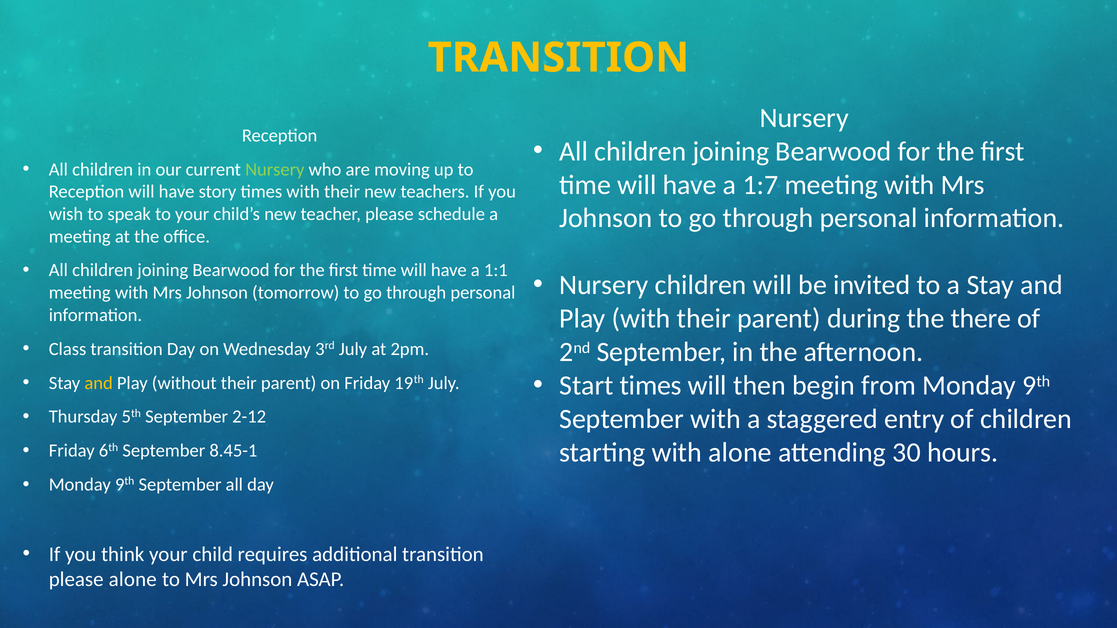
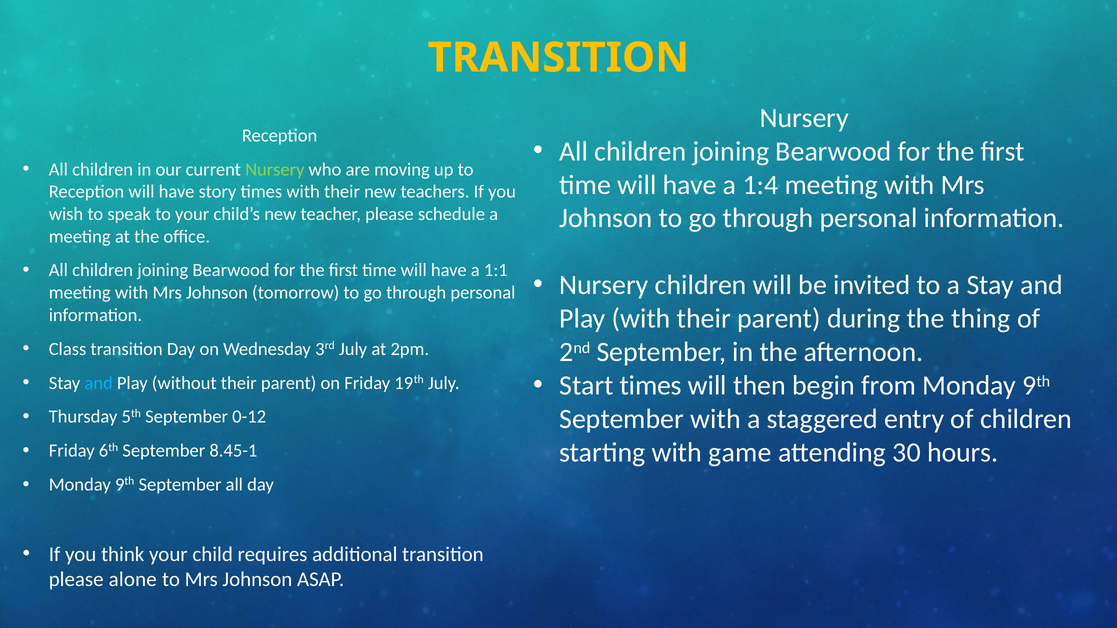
1:7: 1:7 -> 1:4
there: there -> thing
and at (99, 383) colour: yellow -> light blue
2-12: 2-12 -> 0-12
with alone: alone -> game
